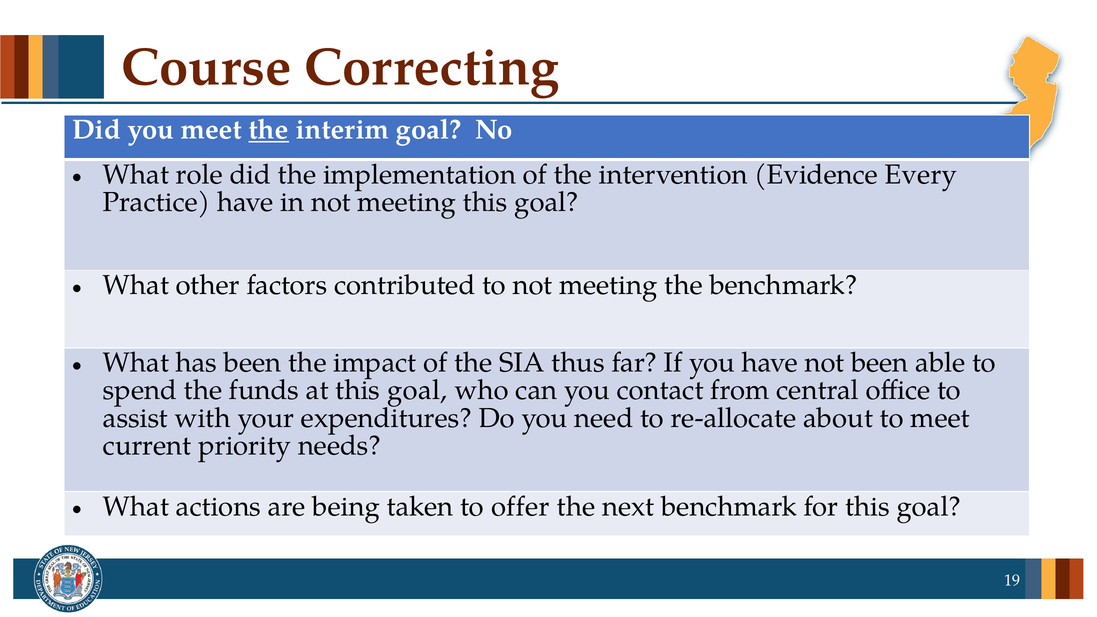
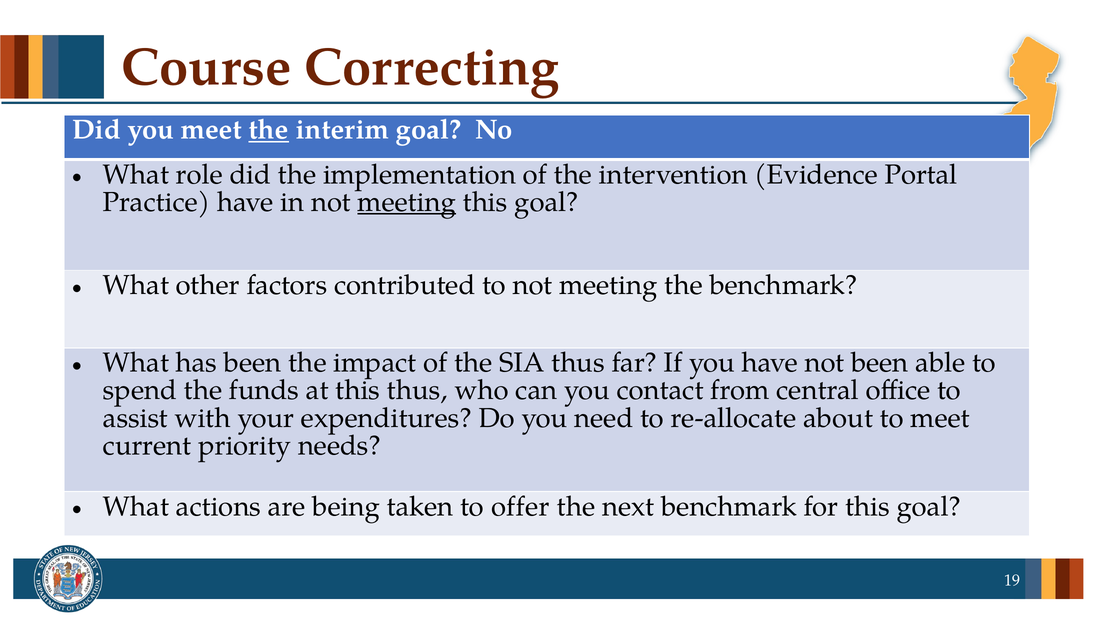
Every: Every -> Portal
meeting at (407, 202) underline: none -> present
at this goal: goal -> thus
